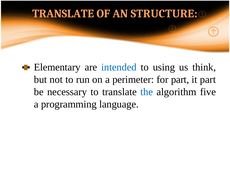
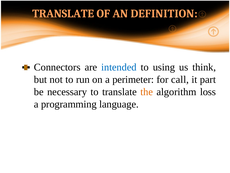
STRUCTURE: STRUCTURE -> DEFINITION
Elementary: Elementary -> Connectors
for part: part -> call
the colour: blue -> orange
five: five -> loss
